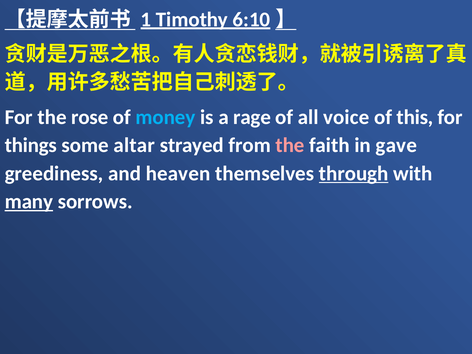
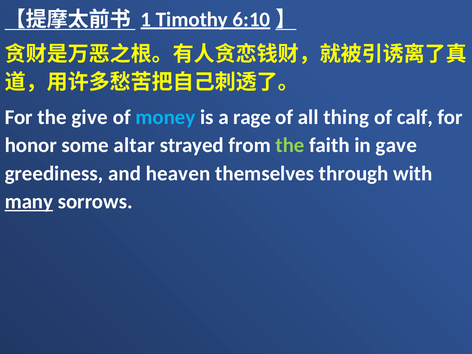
rose: rose -> give
voice: voice -> thing
this: this -> calf
things: things -> honor
the at (290, 145) colour: pink -> light green
through underline: present -> none
